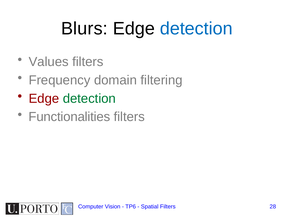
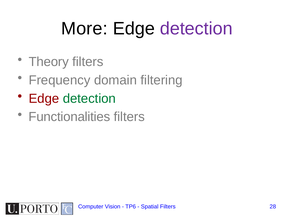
Blurs: Blurs -> More
detection at (196, 28) colour: blue -> purple
Values: Values -> Theory
